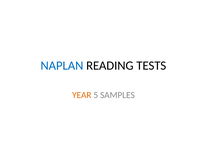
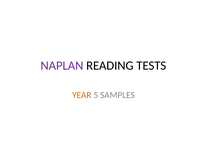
NAPLAN colour: blue -> purple
